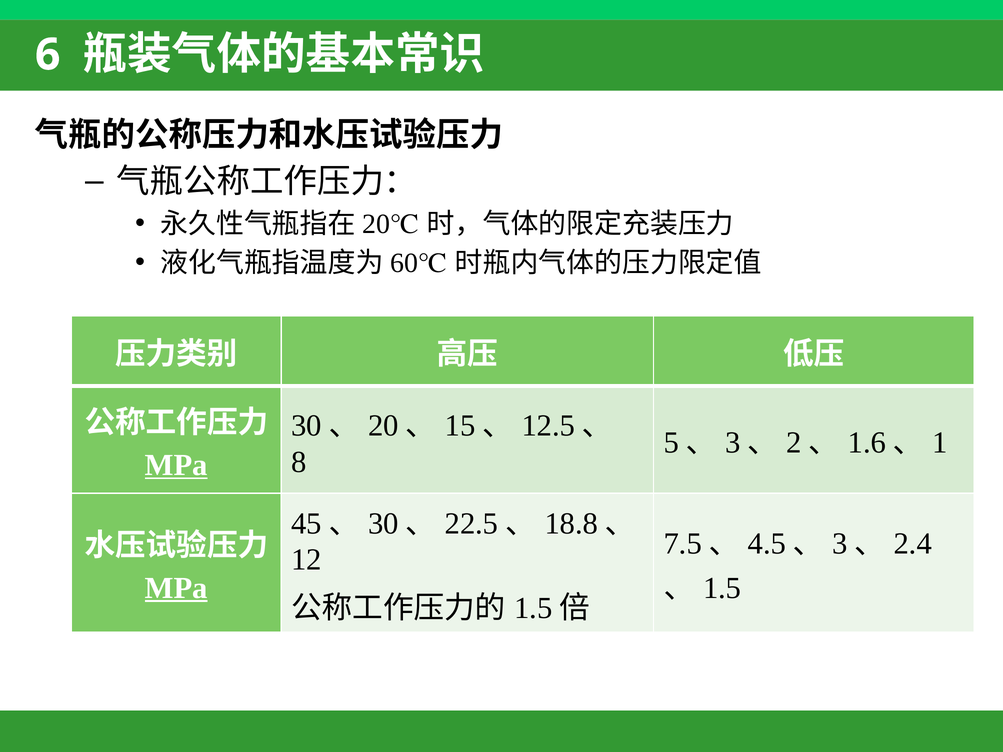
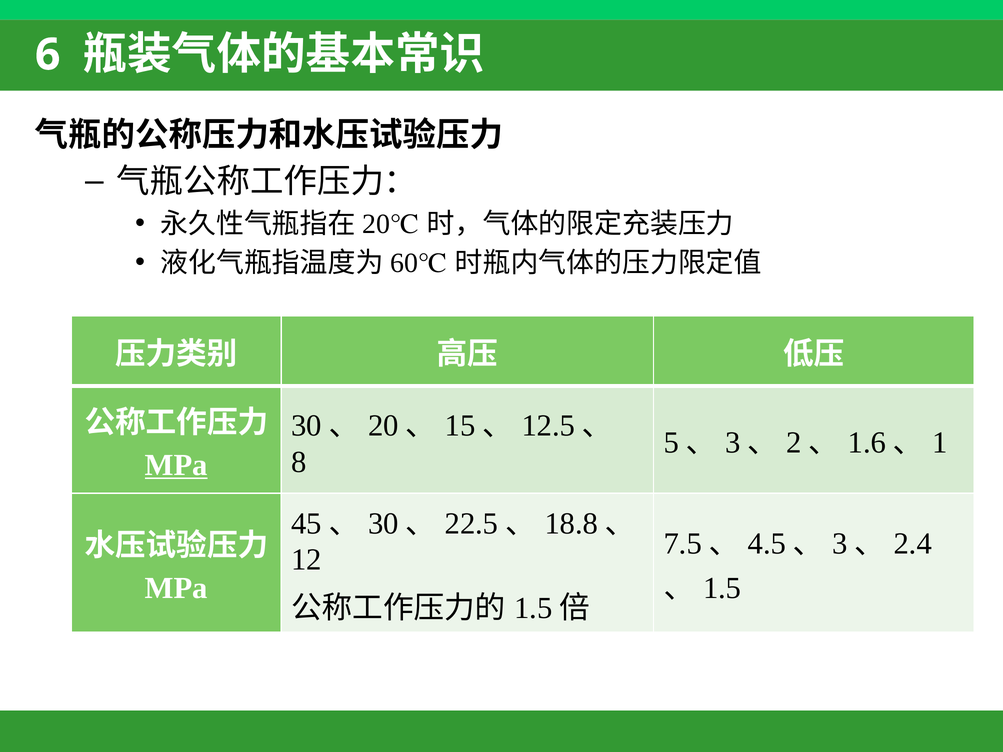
MPa at (176, 588) underline: present -> none
